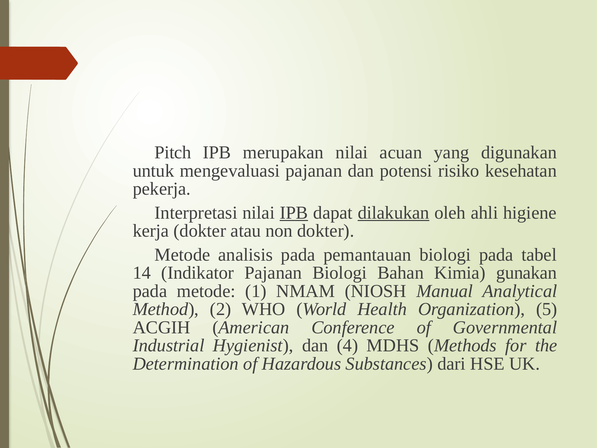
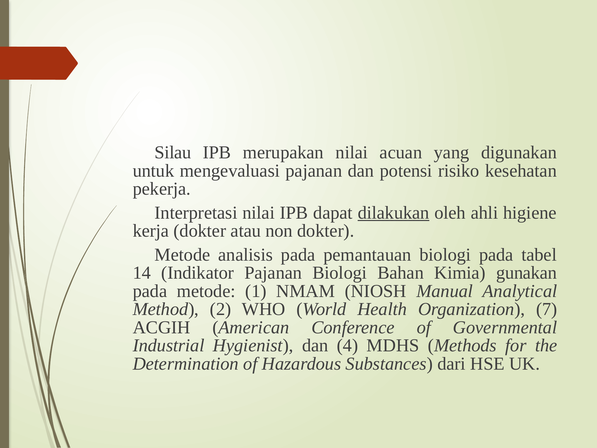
Pitch: Pitch -> Silau
IPB at (294, 213) underline: present -> none
5: 5 -> 7
